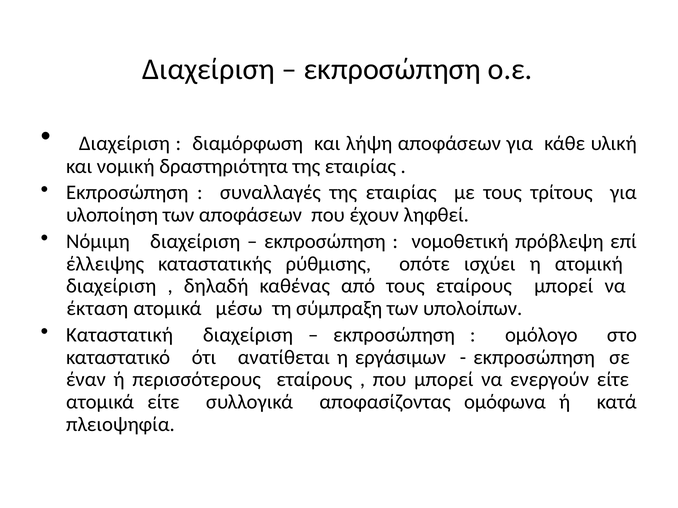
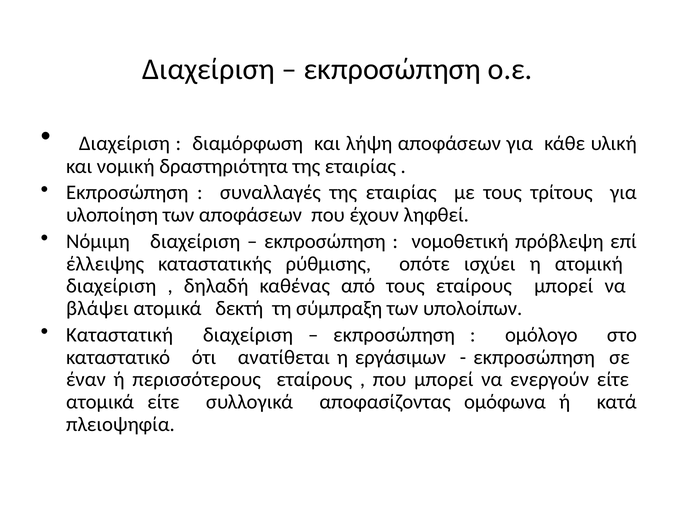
έκταση: έκταση -> βλάψει
μέσω: μέσω -> δεκτή
